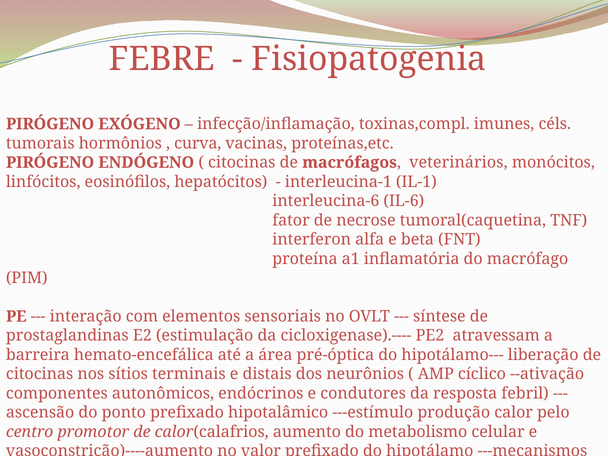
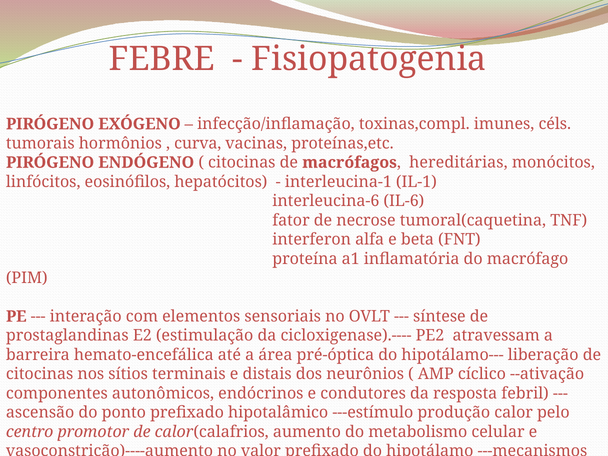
veterinários: veterinários -> hereditárias
